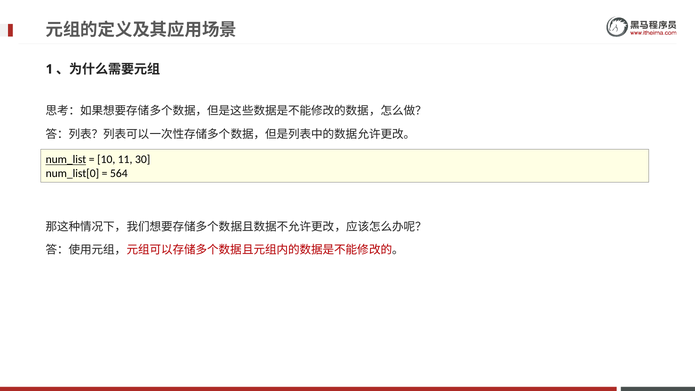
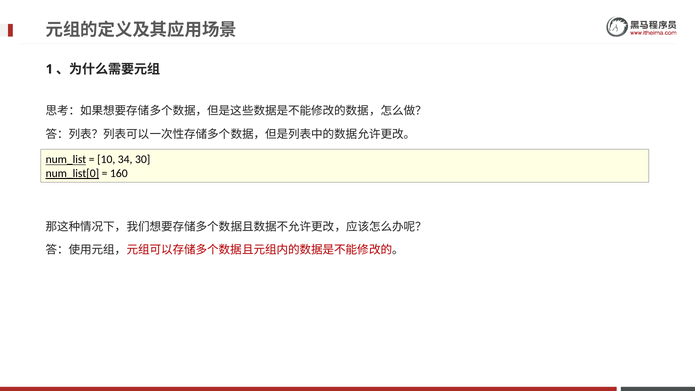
11: 11 -> 34
num_list[0 underline: none -> present
564: 564 -> 160
